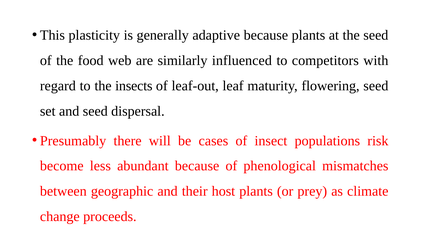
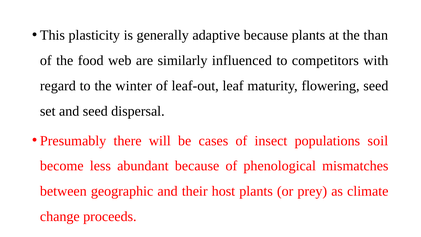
the seed: seed -> than
insects: insects -> winter
risk: risk -> soil
